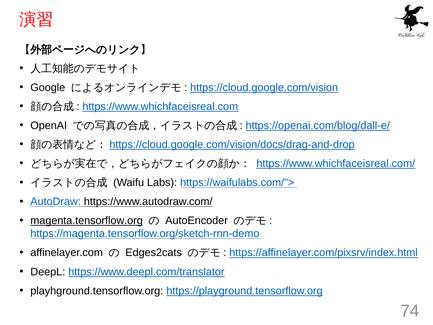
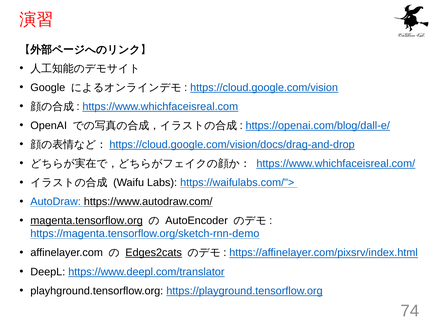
Edges2cats underline: none -> present
